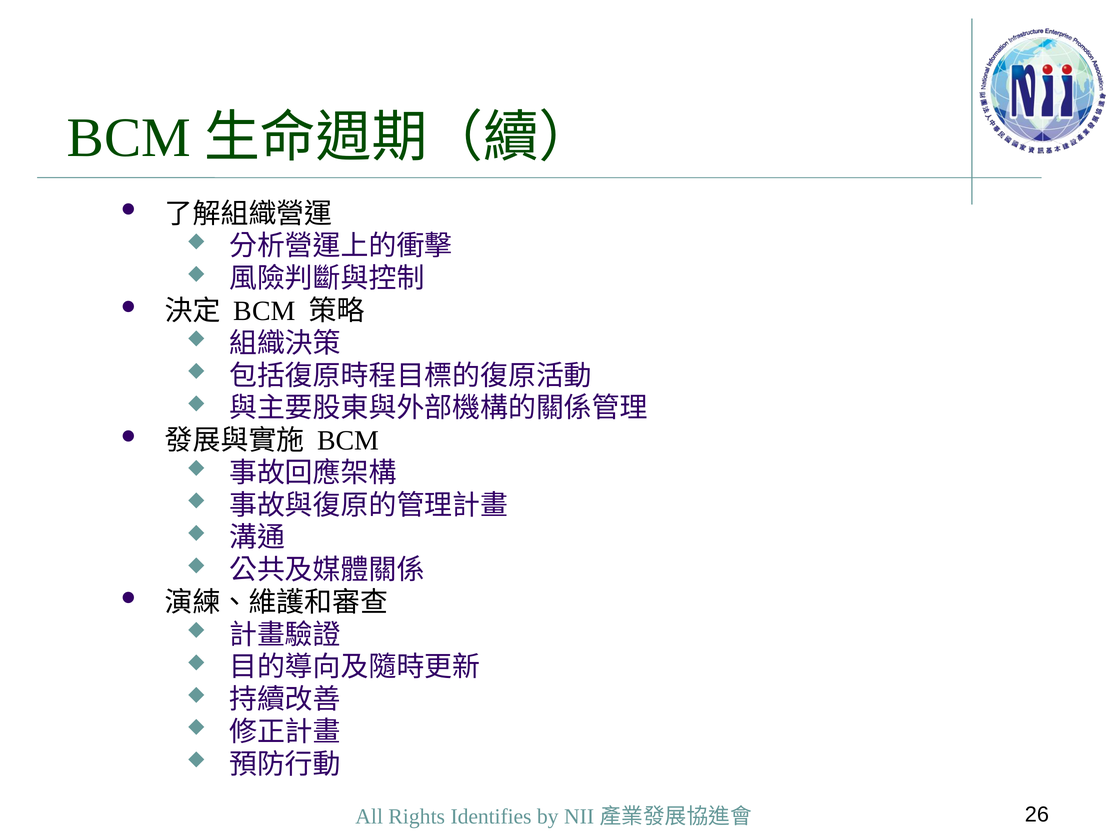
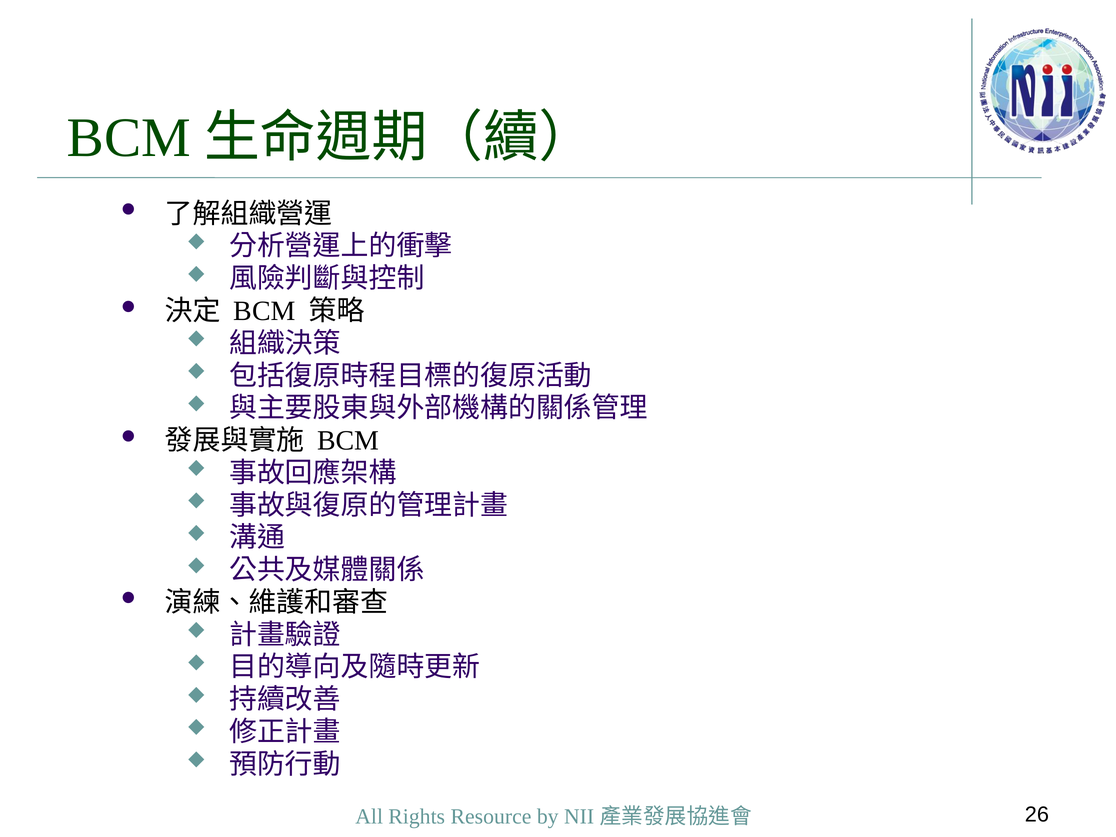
Identifies: Identifies -> Resource
